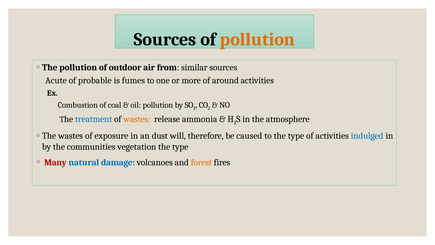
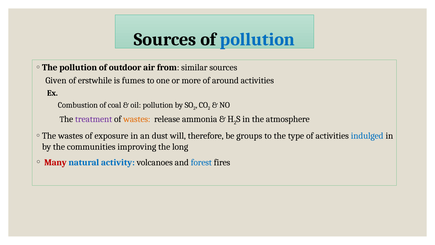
pollution at (257, 39) colour: orange -> blue
Acute: Acute -> Given
probable: probable -> erstwhile
treatment colour: blue -> purple
caused: caused -> groups
vegetation: vegetation -> improving
type at (180, 147): type -> long
damage: damage -> activity
forest colour: orange -> blue
